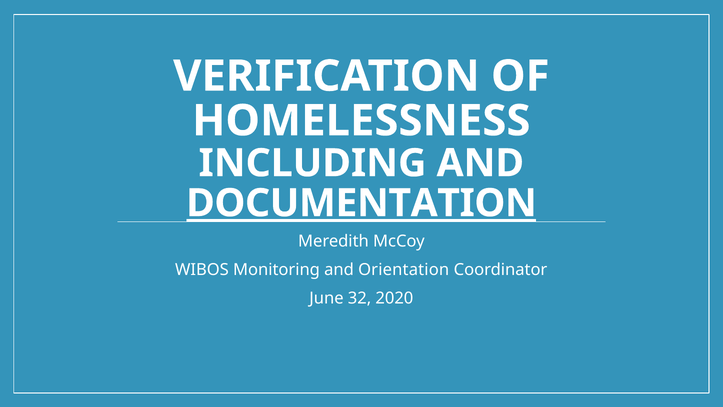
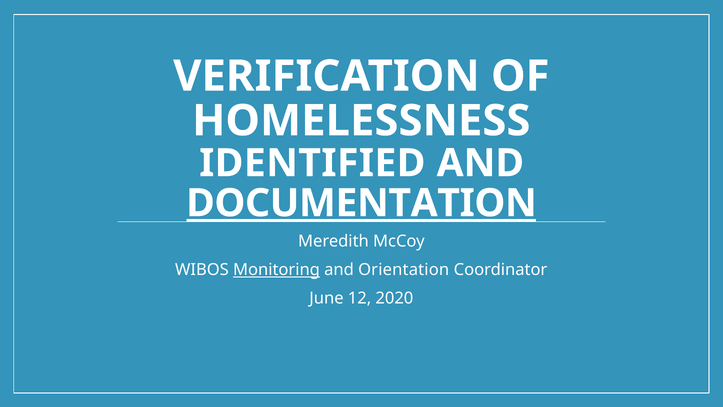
INCLUDING: INCLUDING -> IDENTIFIED
Monitoring underline: none -> present
32: 32 -> 12
